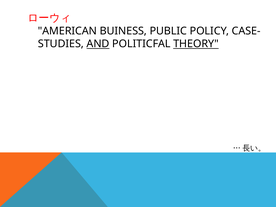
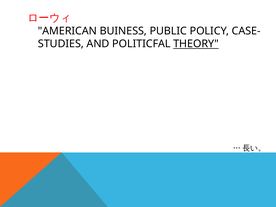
AND underline: present -> none
